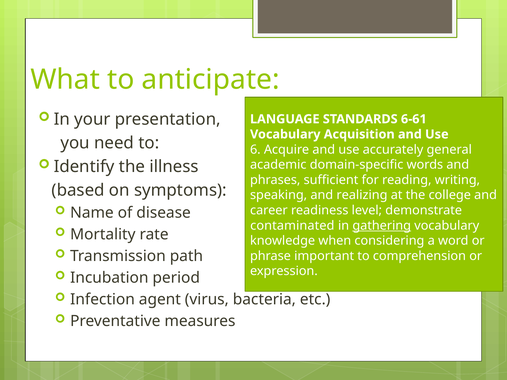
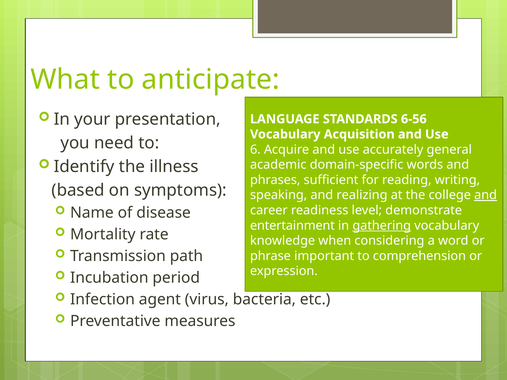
6-61: 6-61 -> 6-56
and at (486, 195) underline: none -> present
contaminated: contaminated -> entertainment
